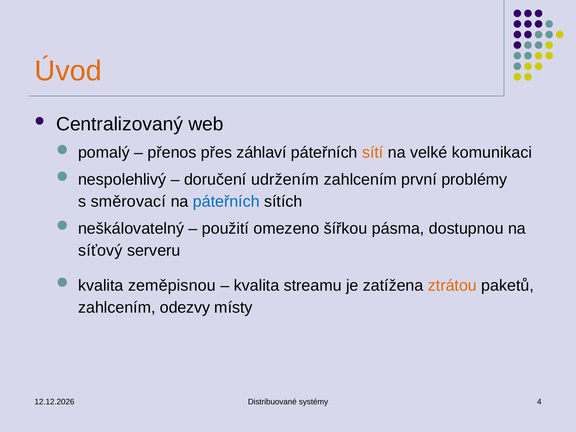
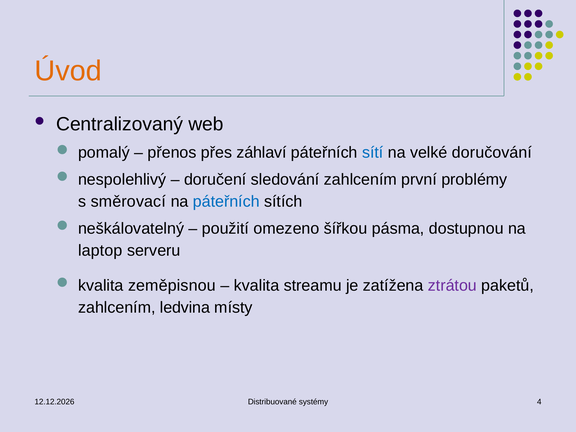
sítí colour: orange -> blue
komunikaci: komunikaci -> doručování
udržením: udržením -> sledování
síťový: síťový -> laptop
ztrátou colour: orange -> purple
odezvy: odezvy -> ledvina
